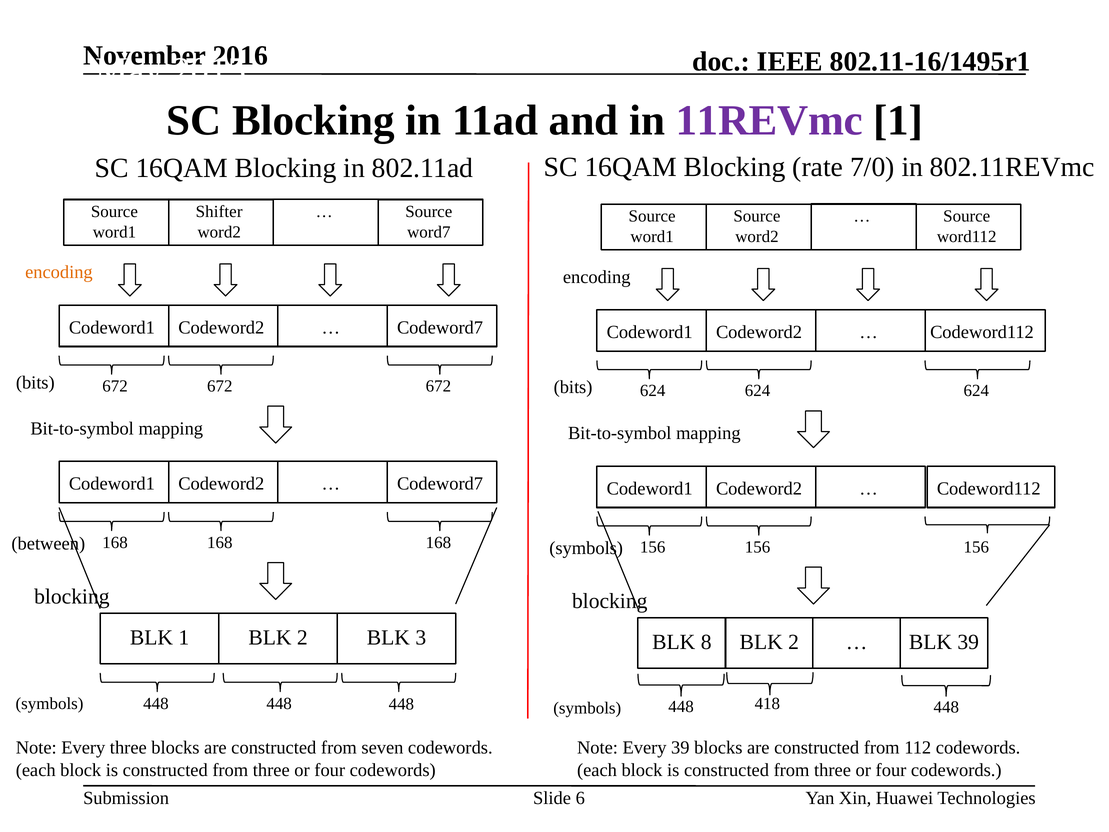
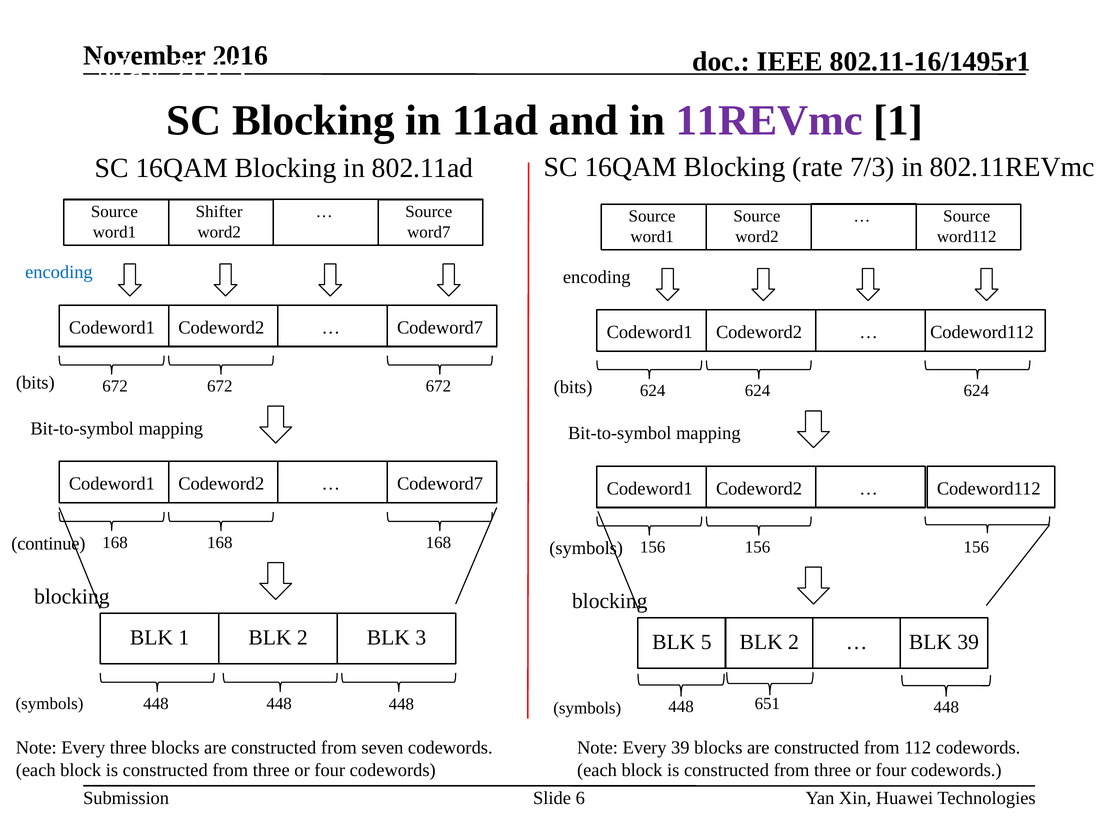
7/0: 7/0 -> 7/3
encoding at (59, 272) colour: orange -> blue
between: between -> continue
8: 8 -> 5
418: 418 -> 651
